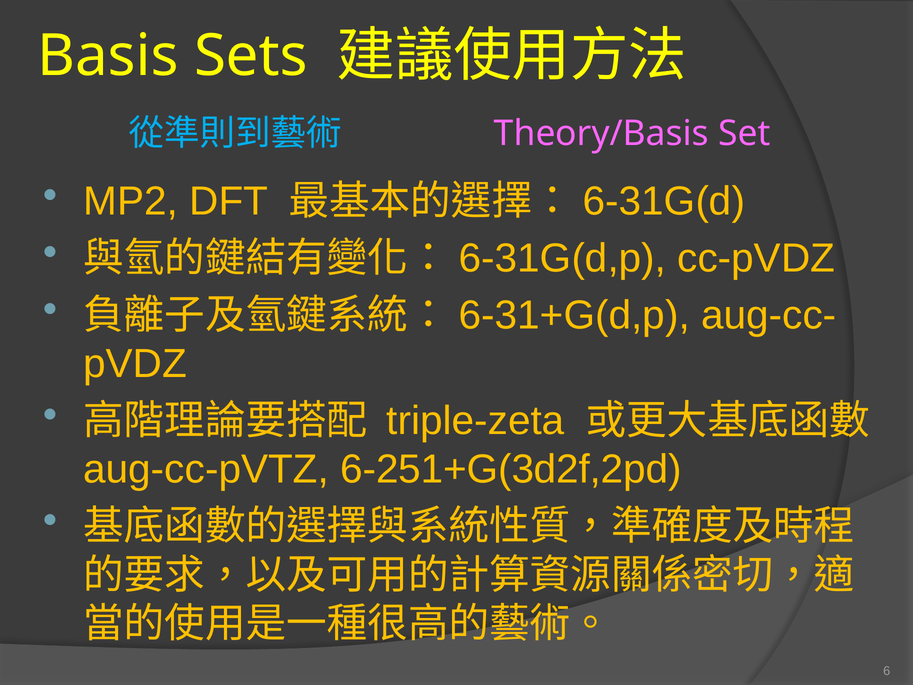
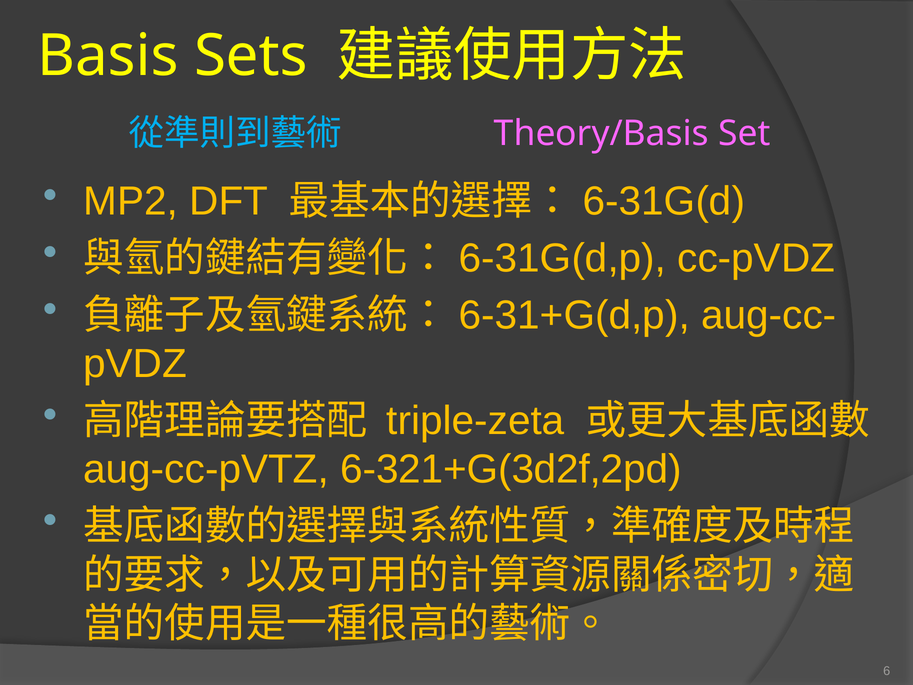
6-251+G(3d2f,2pd: 6-251+G(3d2f,2pd -> 6-321+G(3d2f,2pd
